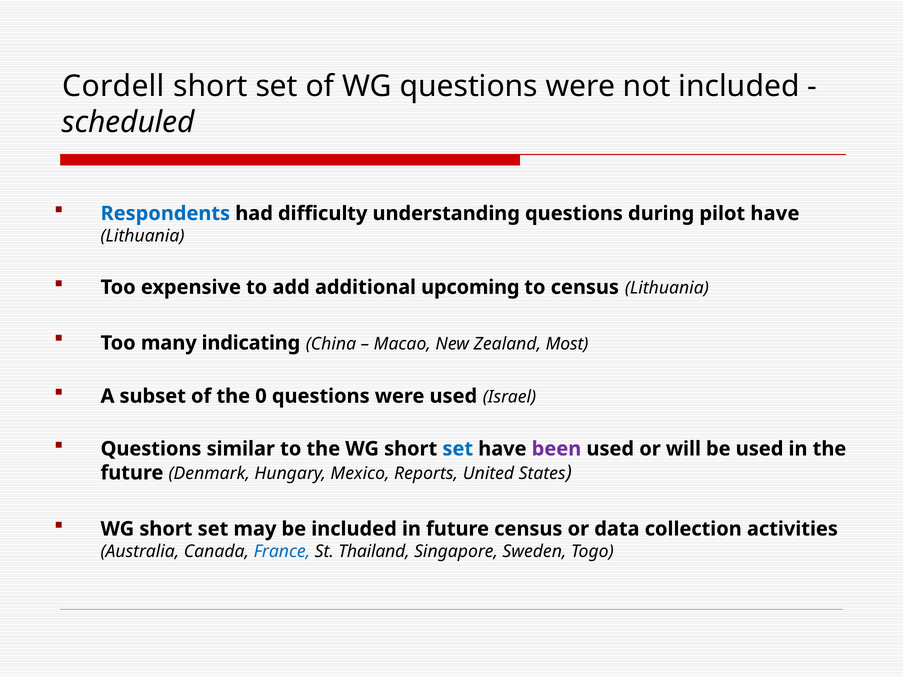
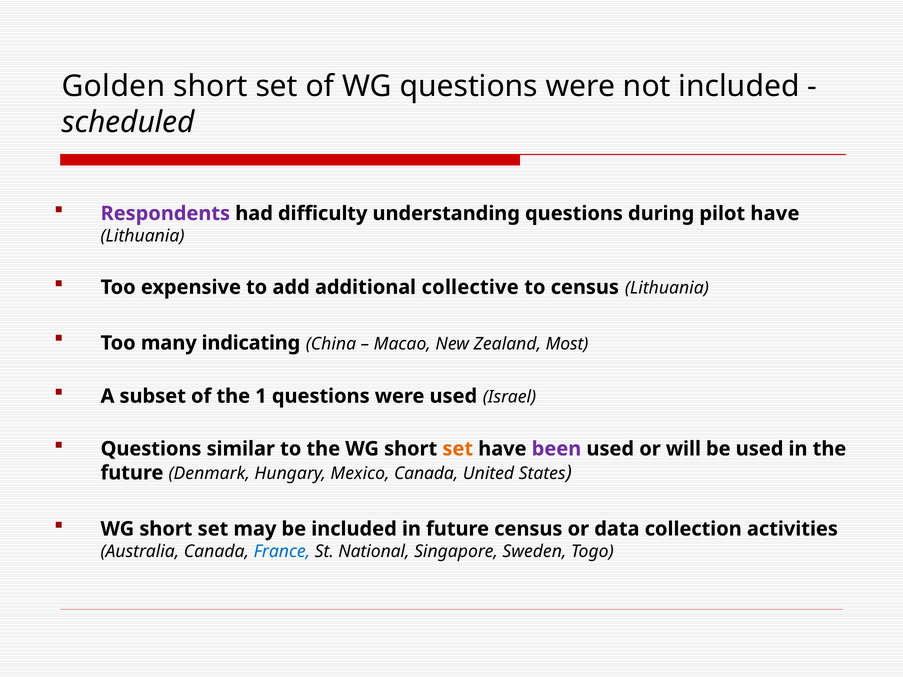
Cordell: Cordell -> Golden
Respondents colour: blue -> purple
upcoming: upcoming -> collective
0: 0 -> 1
set at (458, 449) colour: blue -> orange
Mexico Reports: Reports -> Canada
Thailand: Thailand -> National
